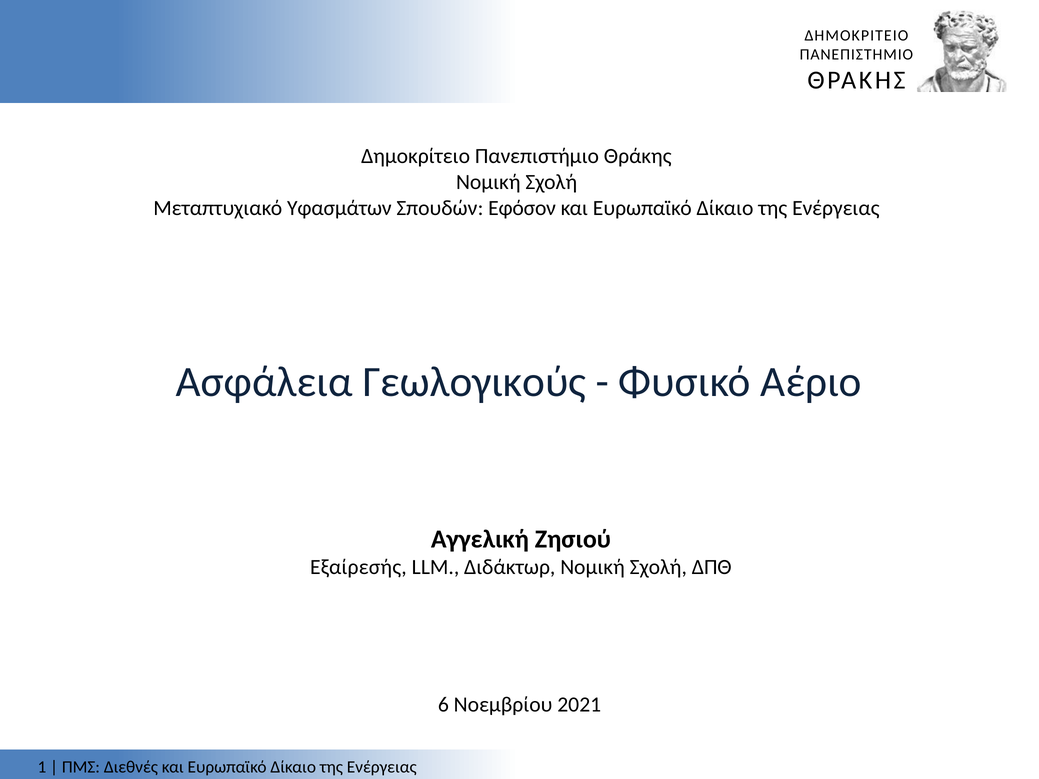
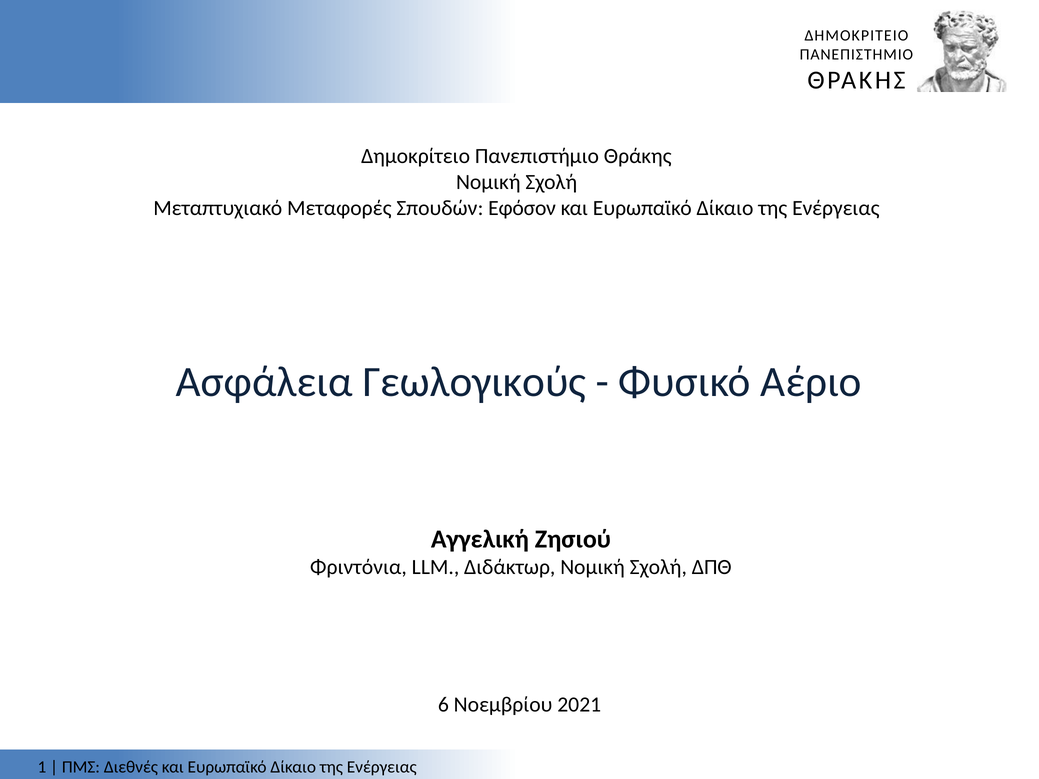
Υφασμάτων: Υφασμάτων -> Μεταφορές
Εξαίρεσής: Εξαίρεσής -> Φριντόνια
